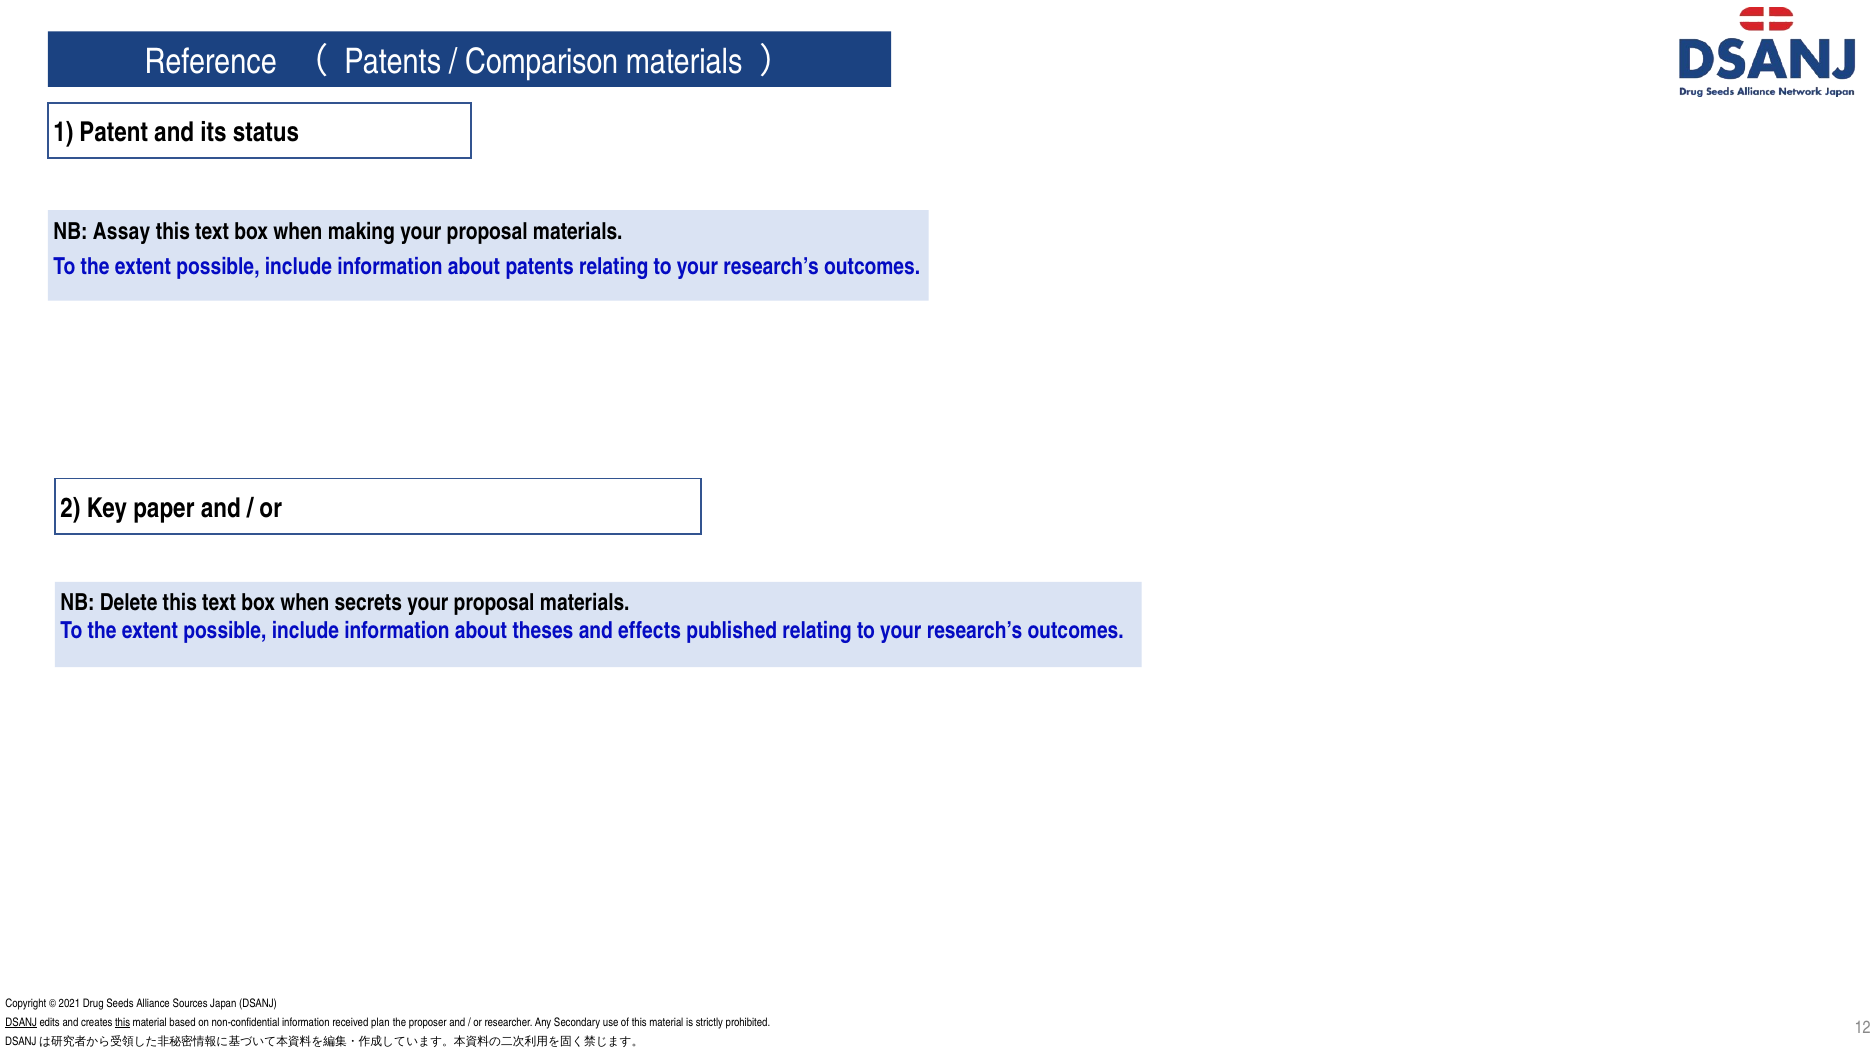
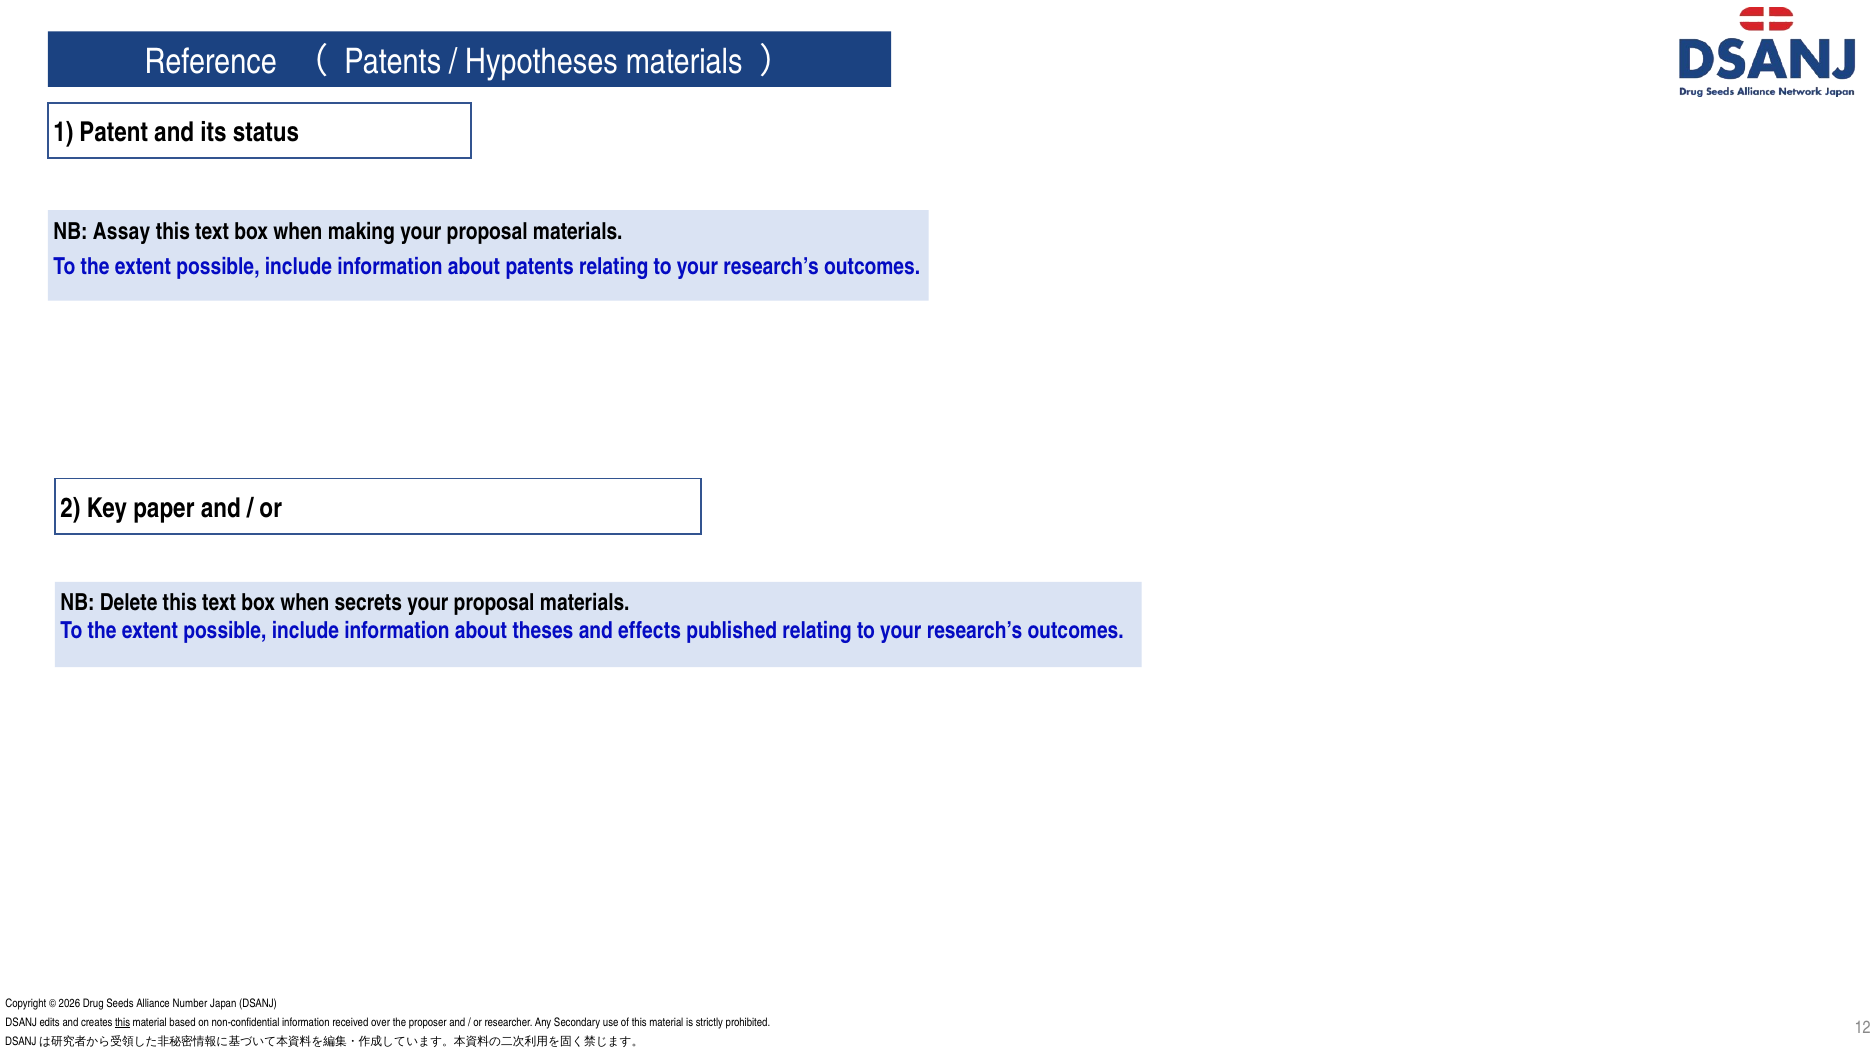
Comparison: Comparison -> Hypotheses
2021: 2021 -> 2026
Sources: Sources -> Number
DSANJ at (21, 1023) underline: present -> none
plan: plan -> over
